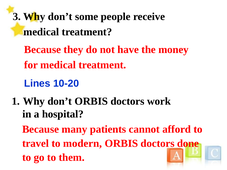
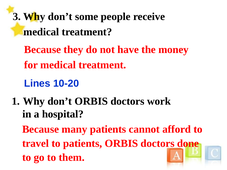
to modern: modern -> patients
